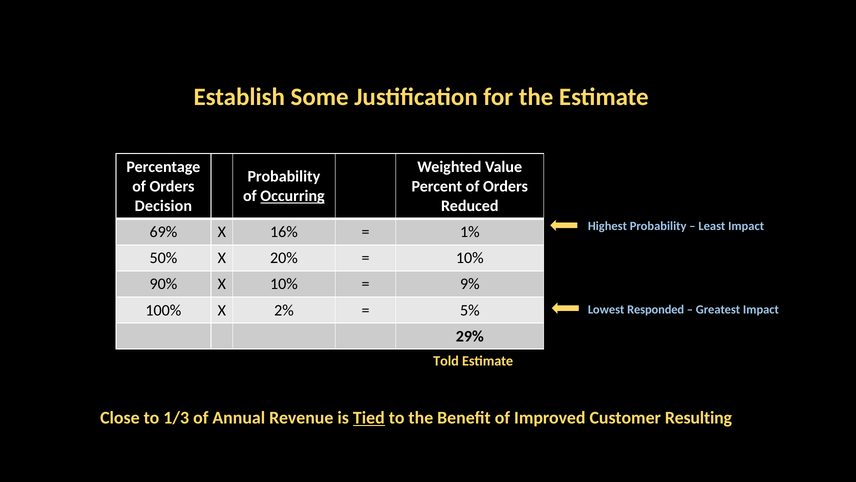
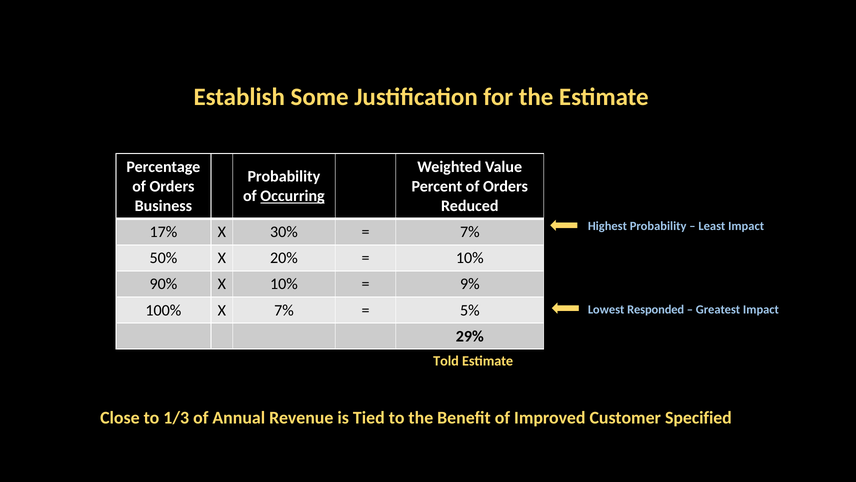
Decision: Decision -> Business
69%: 69% -> 17%
16%: 16% -> 30%
1% at (470, 232): 1% -> 7%
X 2%: 2% -> 7%
Tied underline: present -> none
Resulting: Resulting -> Specified
